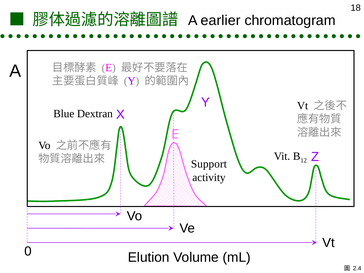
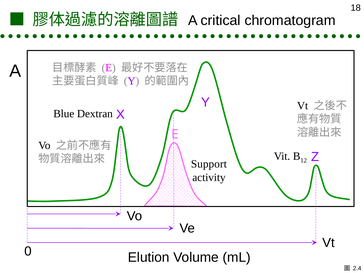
earlier: earlier -> critical
